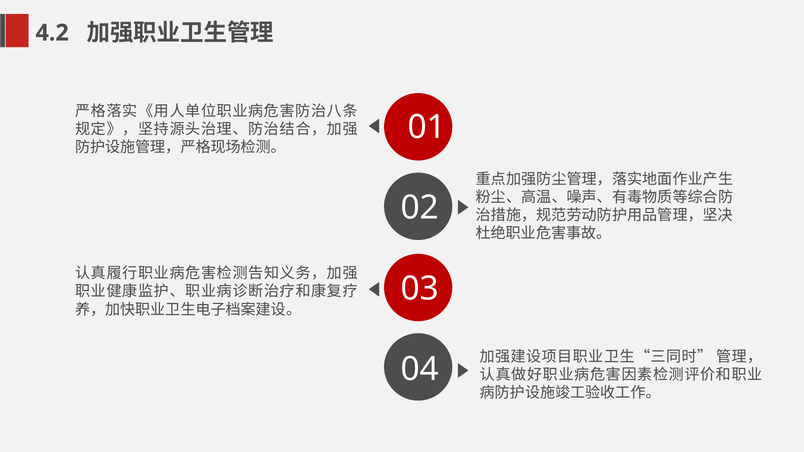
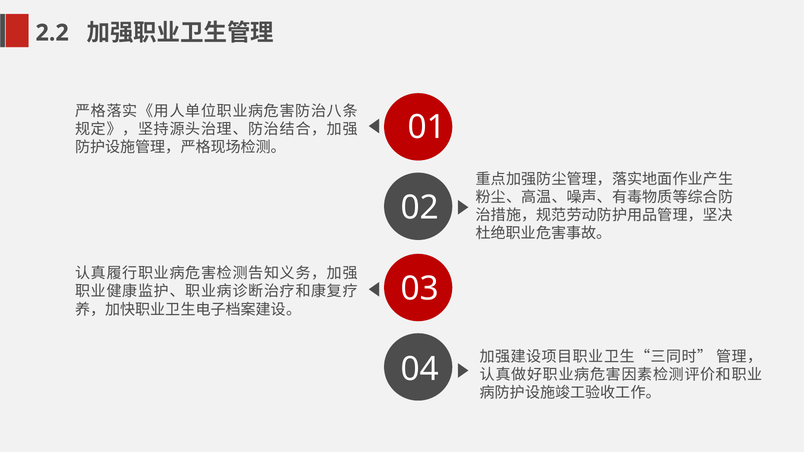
4.2: 4.2 -> 2.2
